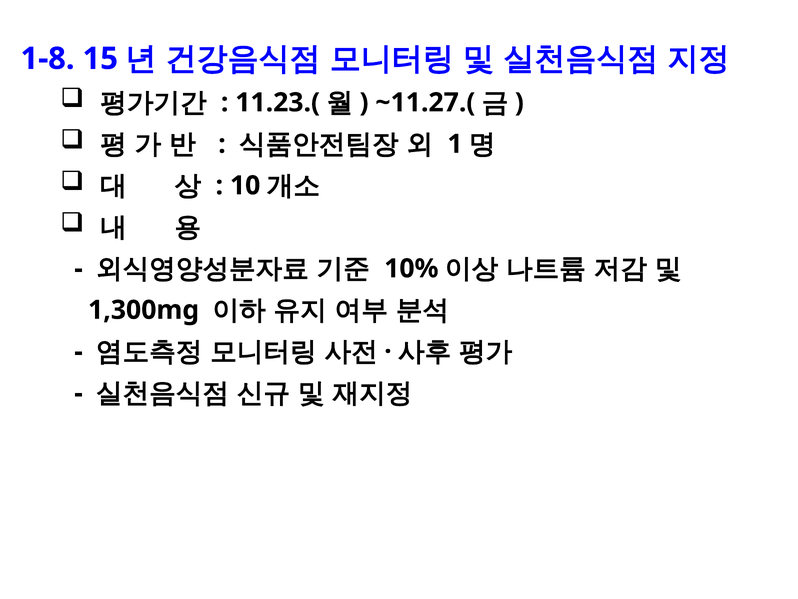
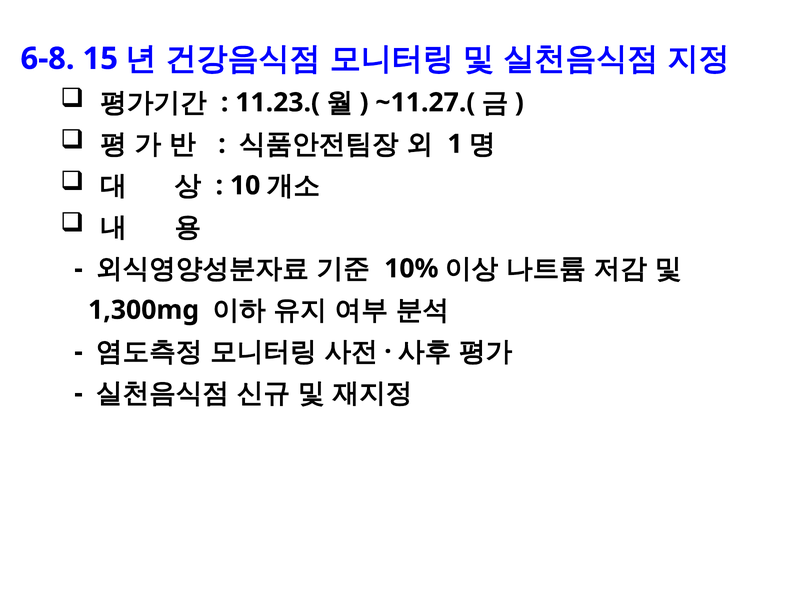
1-8: 1-8 -> 6-8
